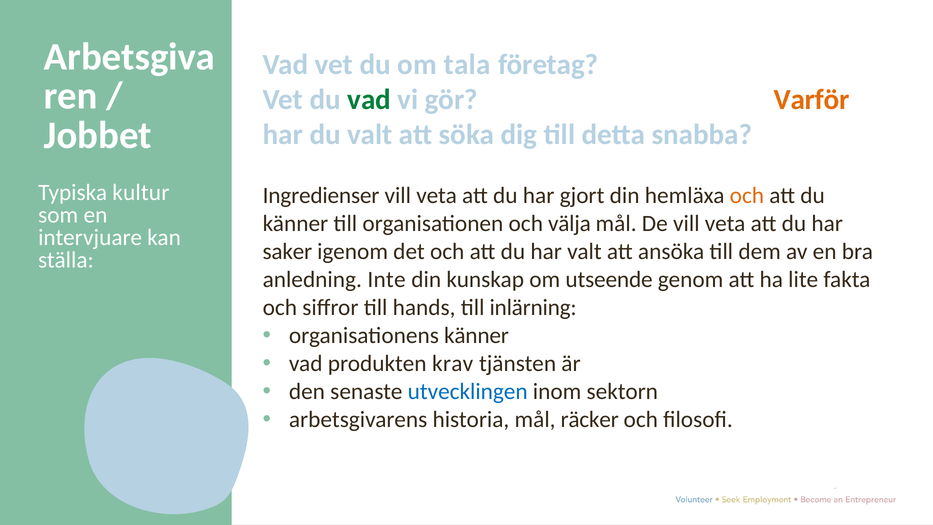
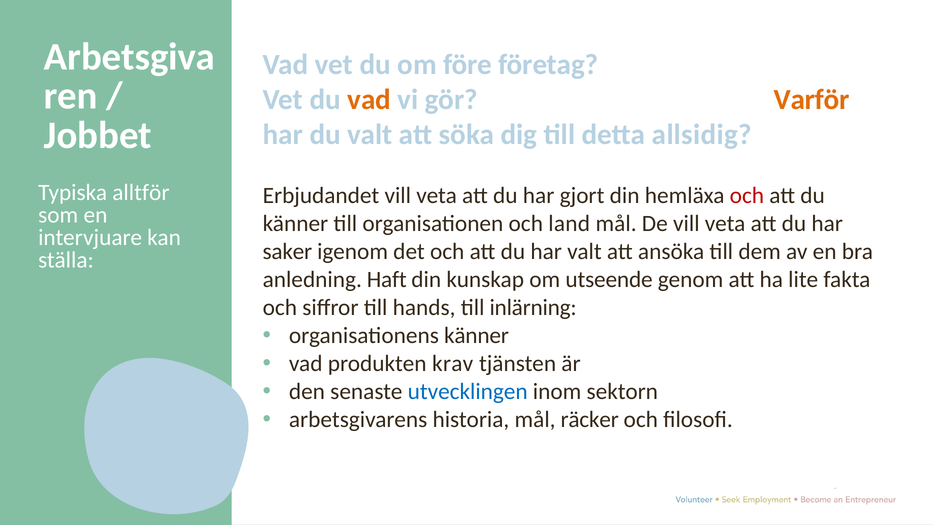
tala: tala -> före
vad at (369, 99) colour: green -> orange
snabba: snabba -> allsidig
kultur: kultur -> alltför
Ingredienser: Ingredienser -> Erbjudandet
och at (747, 196) colour: orange -> red
välja: välja -> land
Inte: Inte -> Haft
